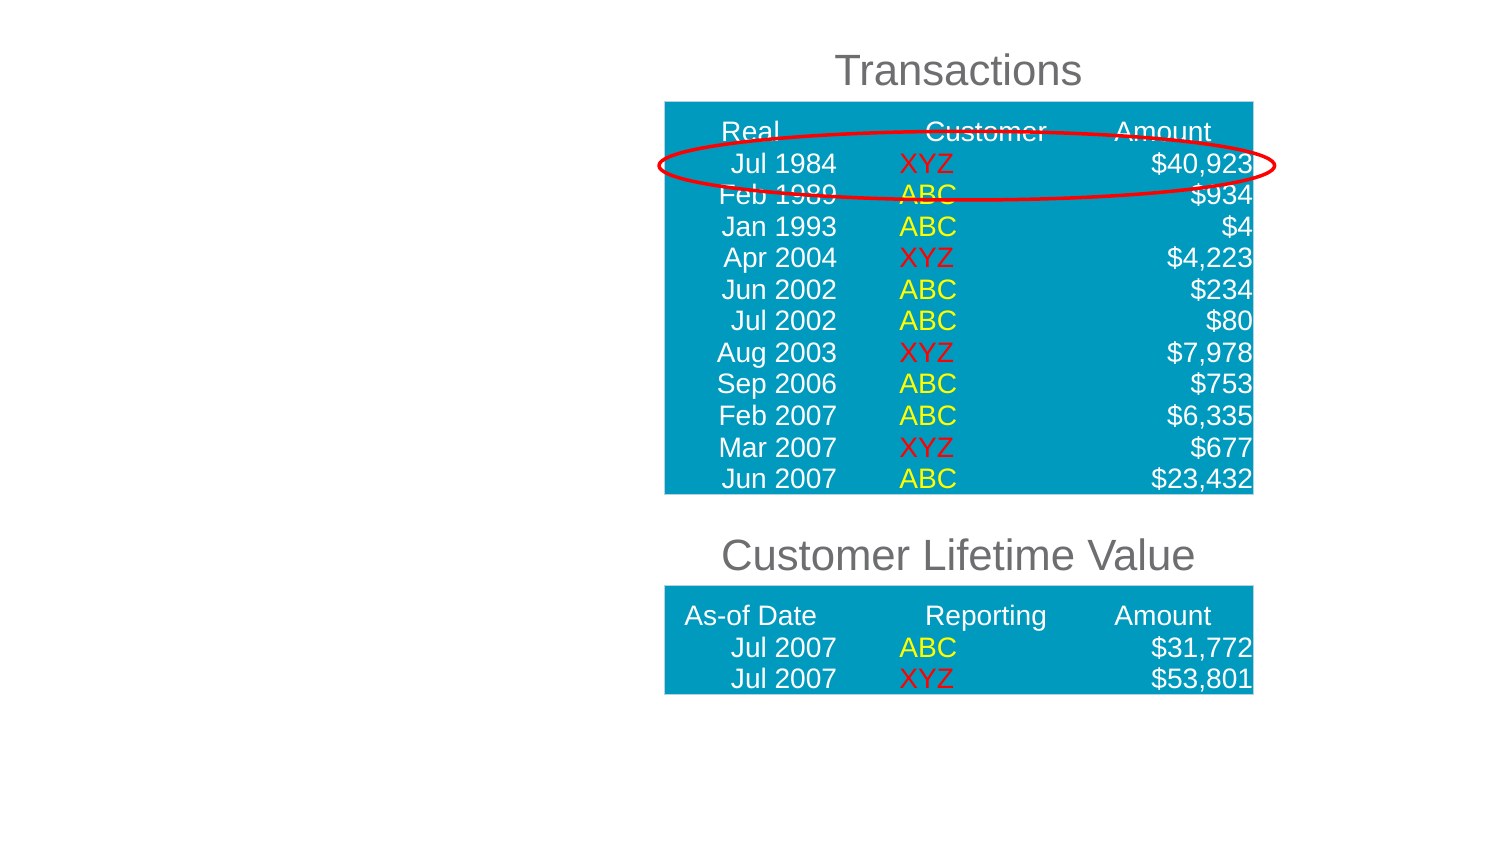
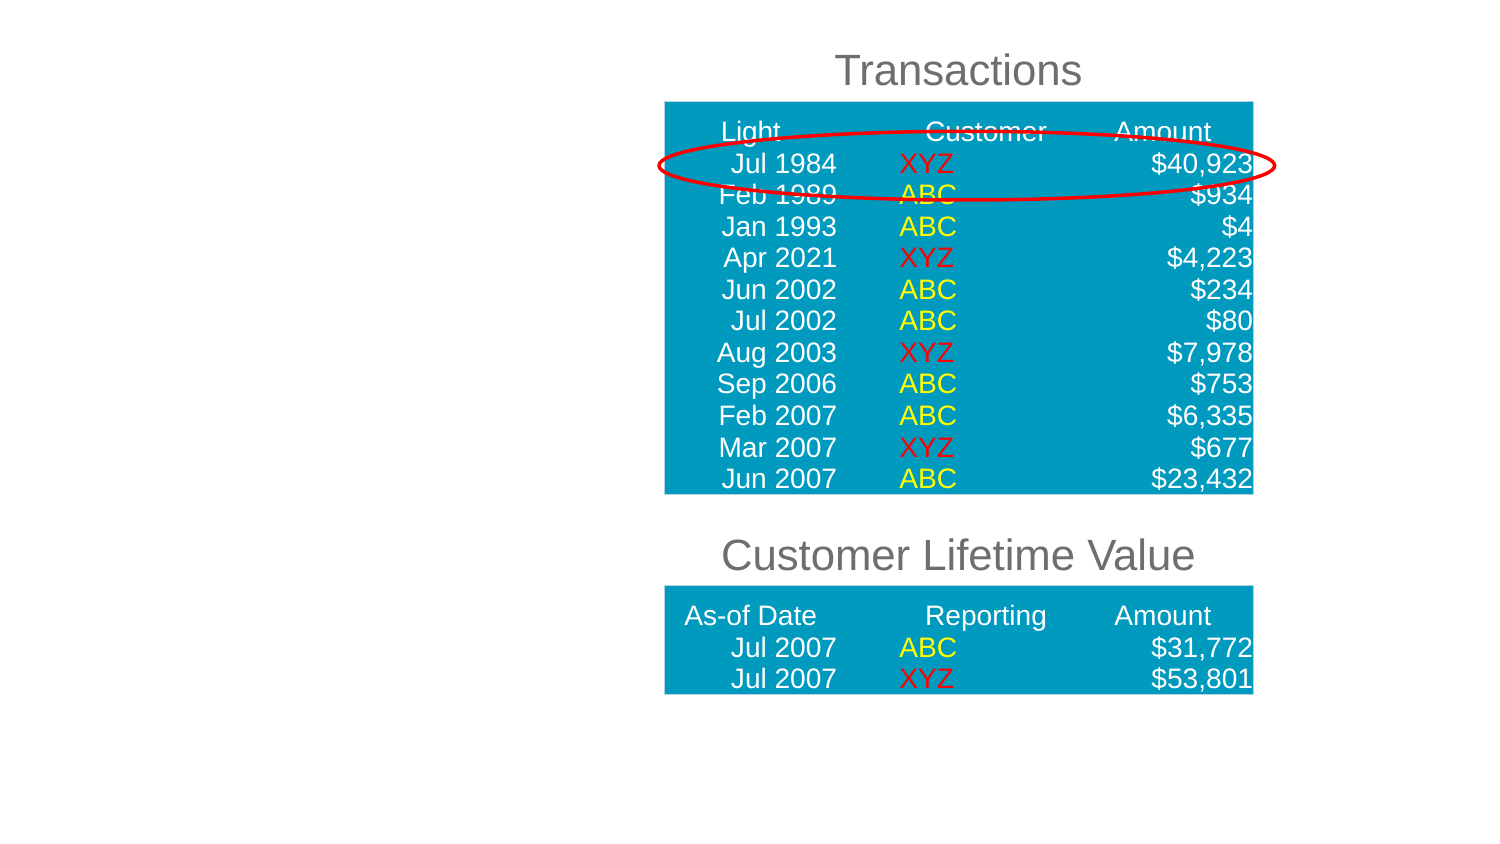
Real: Real -> Light
2004: 2004 -> 2021
